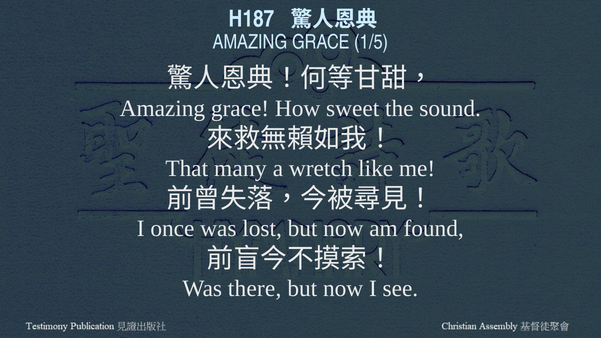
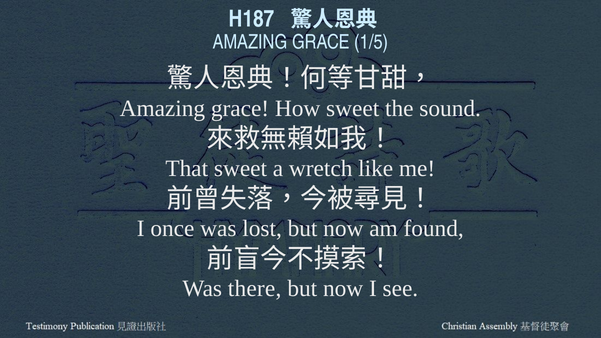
That many: many -> sweet
